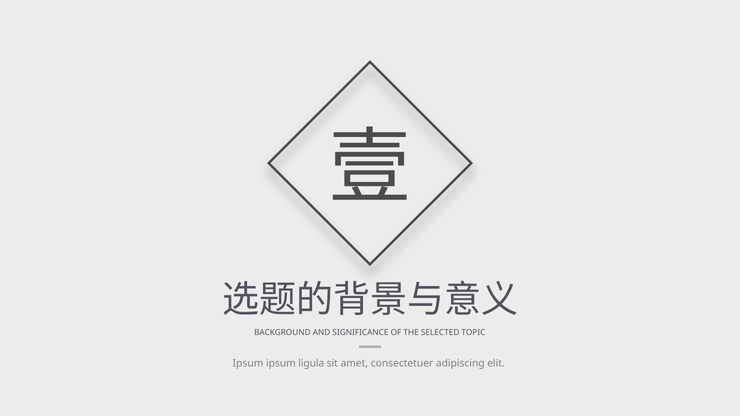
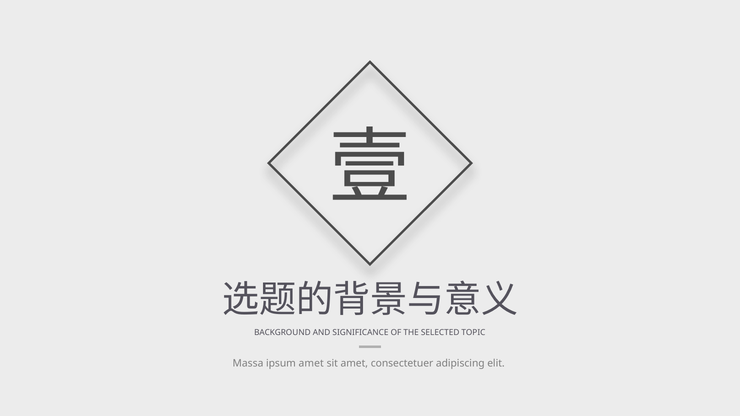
Ipsum at (248, 364): Ipsum -> Massa
ipsum ligula: ligula -> amet
